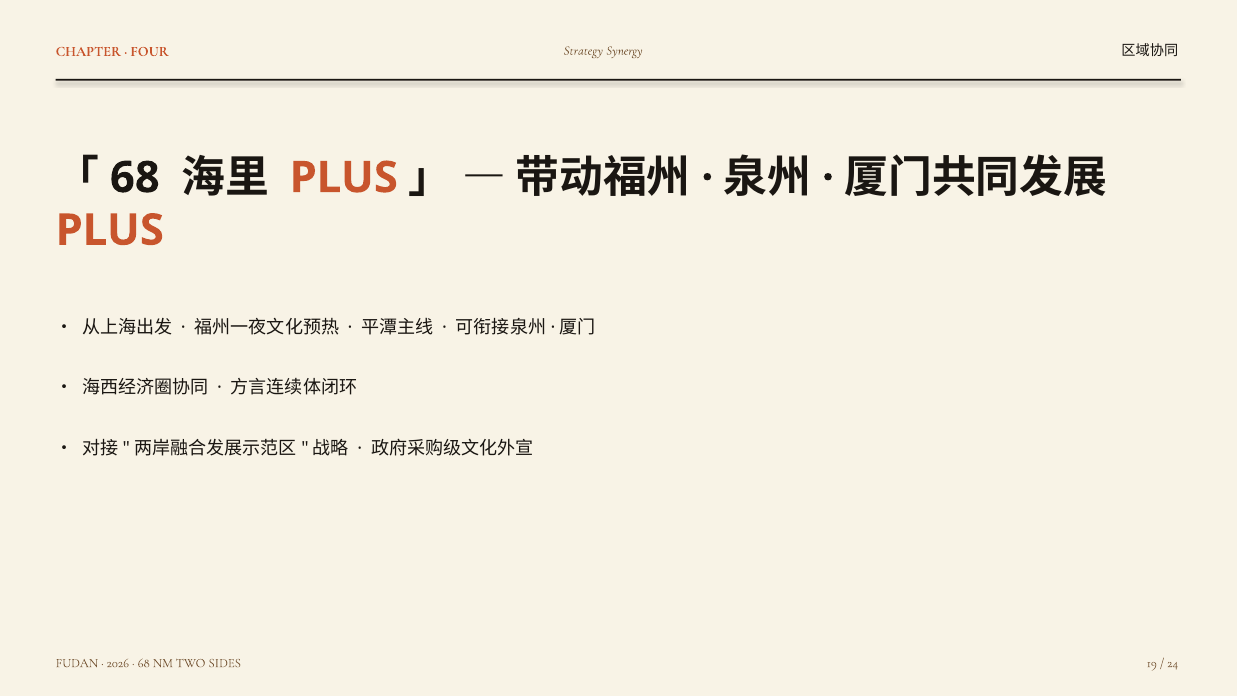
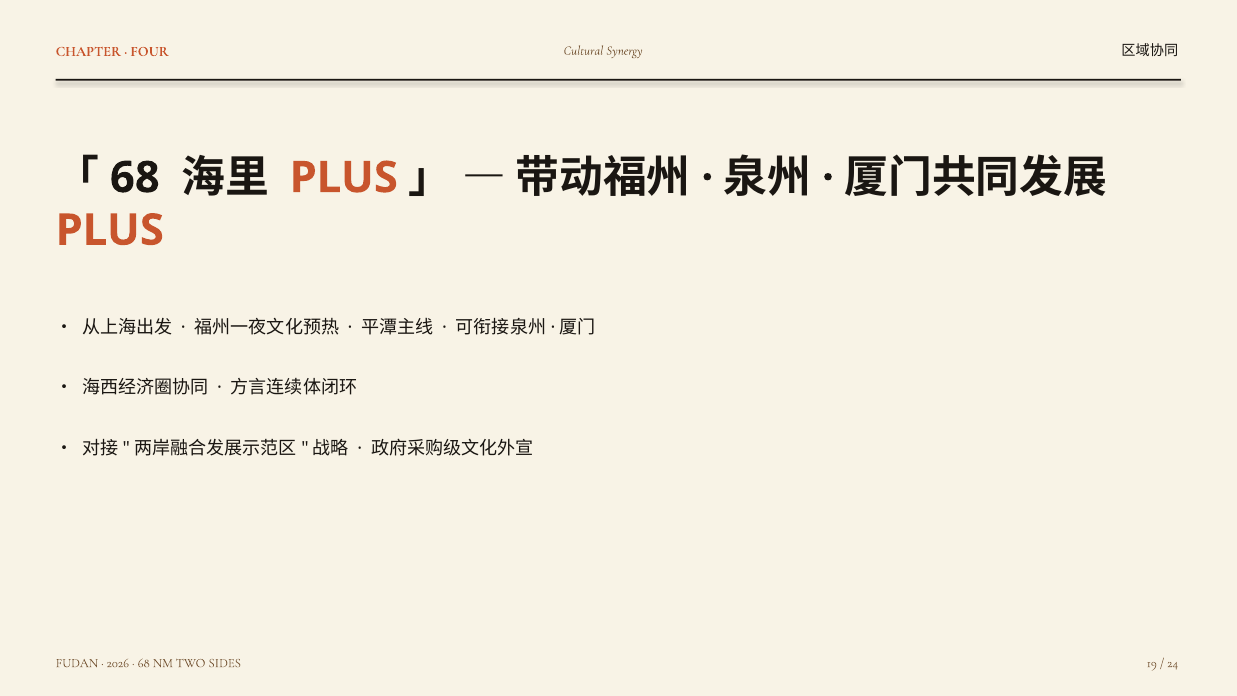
Strategy: Strategy -> Cultural
